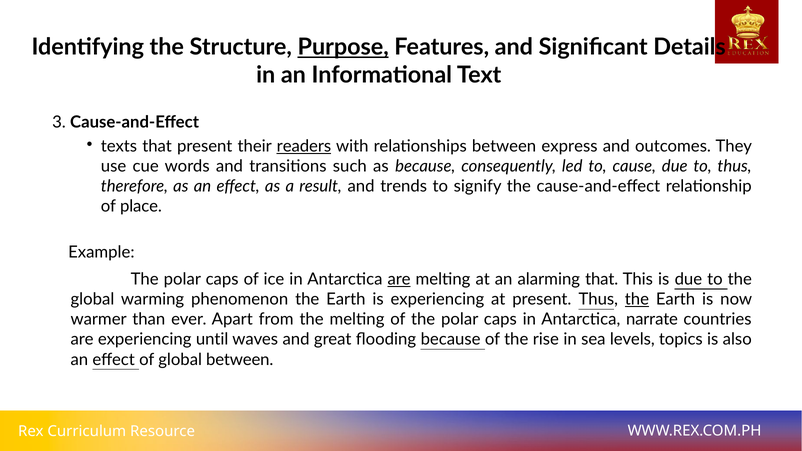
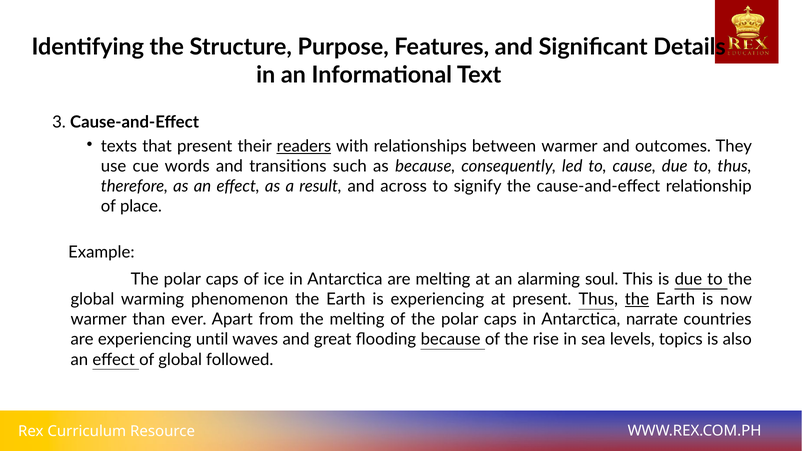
Purpose underline: present -> none
between express: express -> warmer
trends: trends -> across
are at (399, 279) underline: present -> none
alarming that: that -> soul
global between: between -> followed
